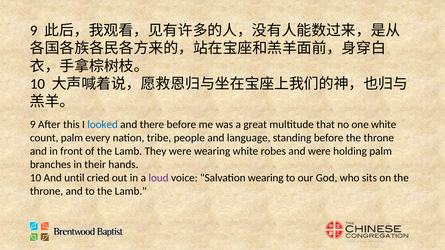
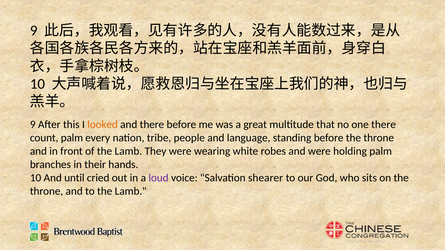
looked colour: blue -> orange
one white: white -> there
Salvation wearing: wearing -> shearer
